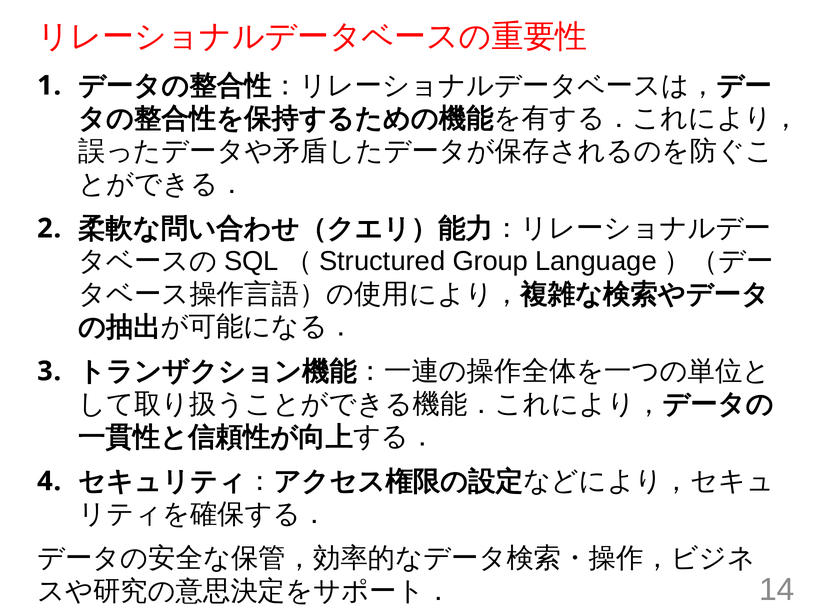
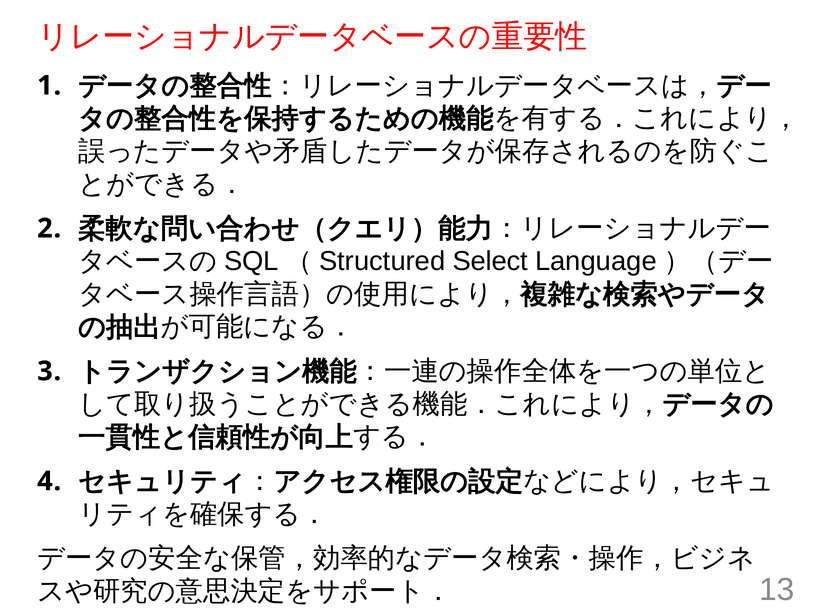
Group: Group -> Select
14: 14 -> 13
